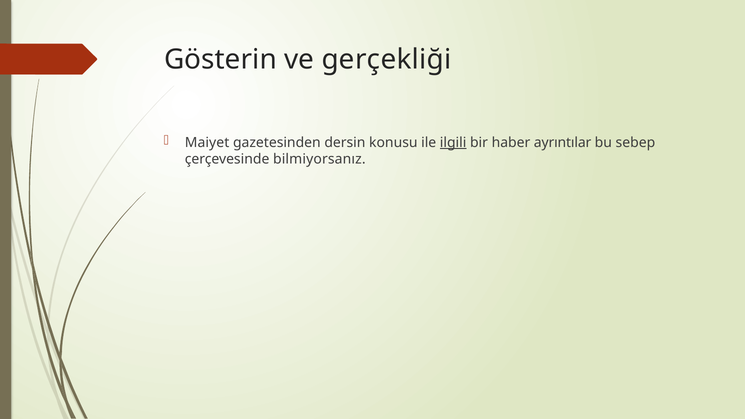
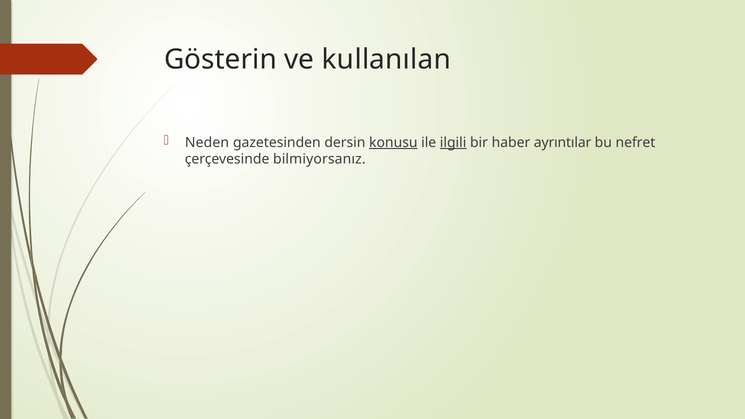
gerçekliği: gerçekliği -> kullanılan
Maiyet: Maiyet -> Neden
konusu underline: none -> present
sebep: sebep -> nefret
